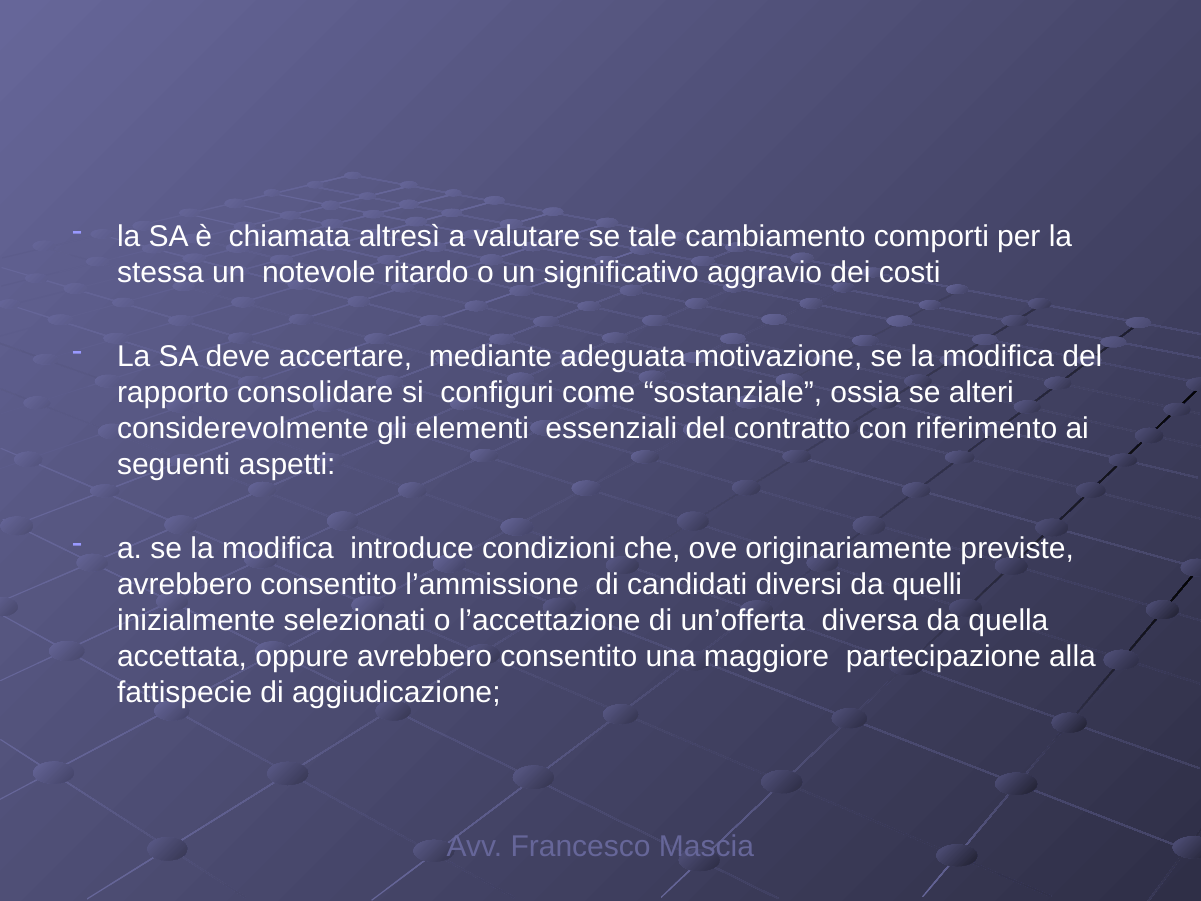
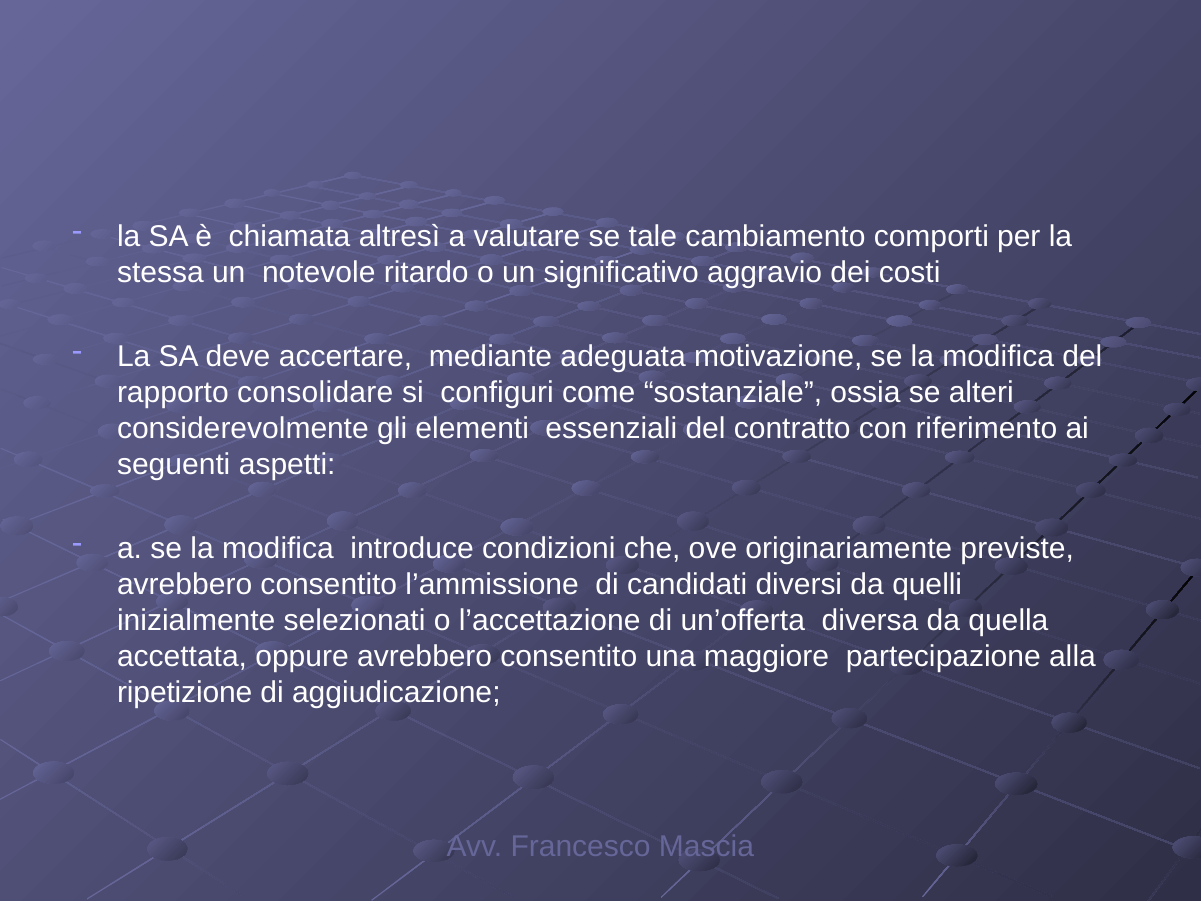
fattispecie: fattispecie -> ripetizione
